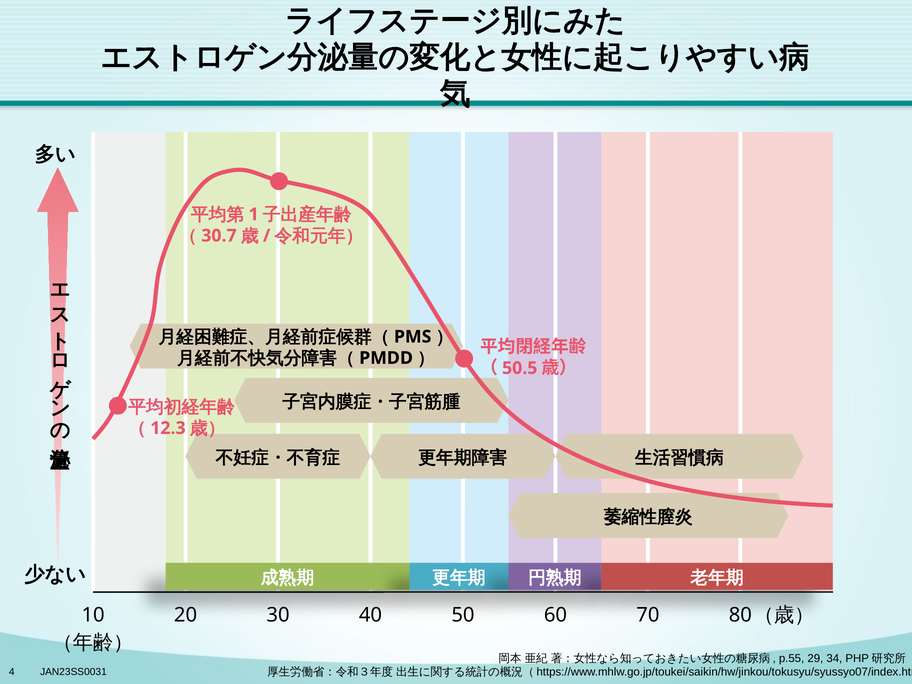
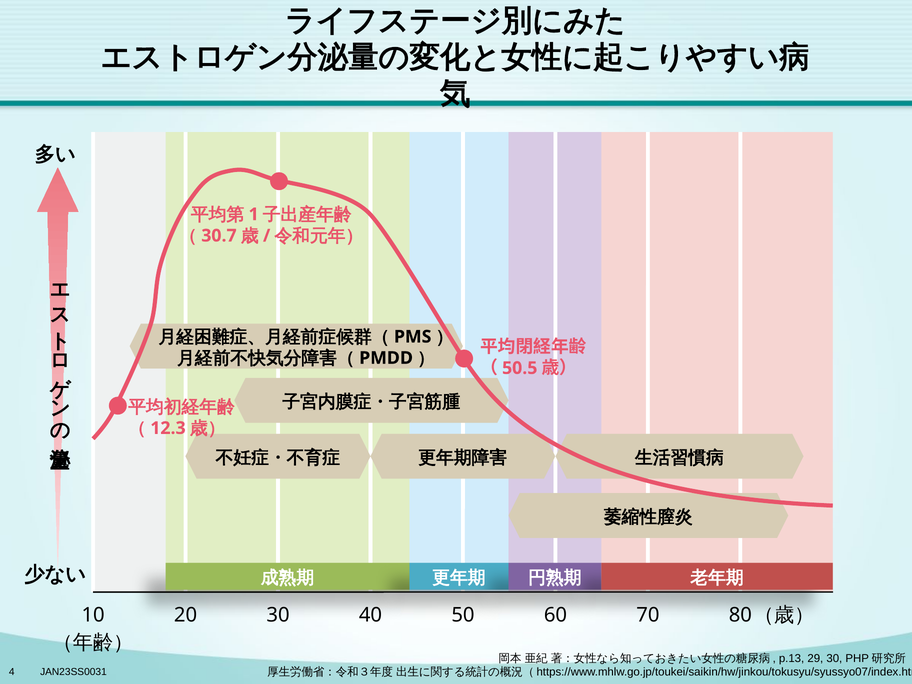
p.55: p.55 -> p.13
29 34: 34 -> 30
